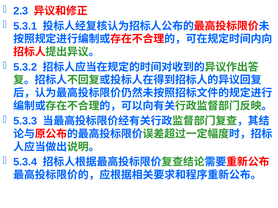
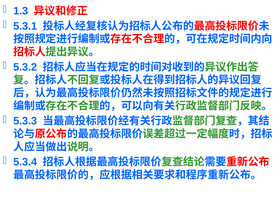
2.3: 2.3 -> 1.3
